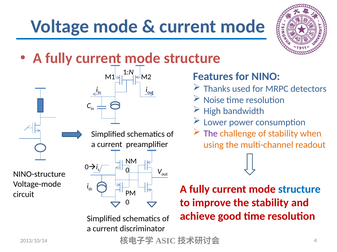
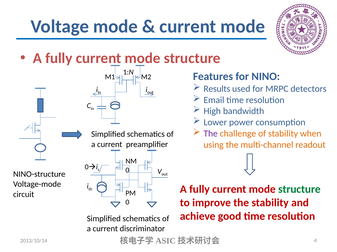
Thanks: Thanks -> Results
Noise: Noise -> Email
structure at (299, 190) colour: blue -> green
